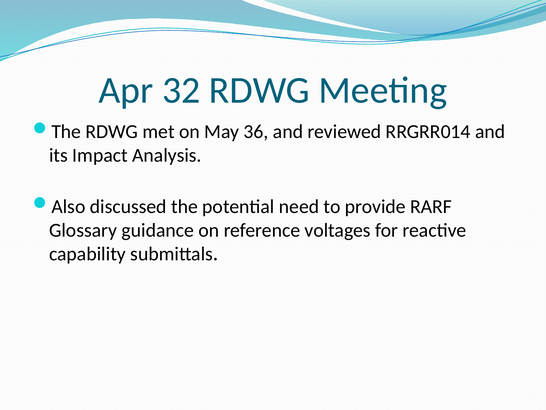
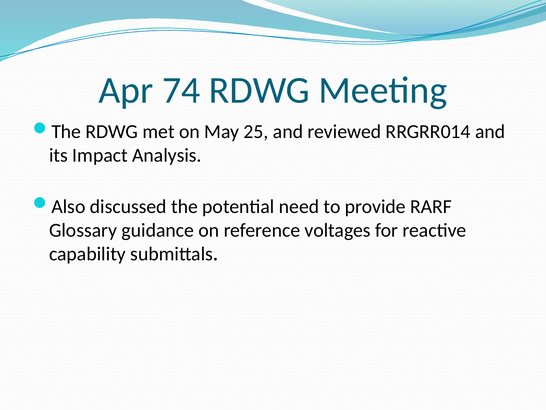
32: 32 -> 74
36: 36 -> 25
